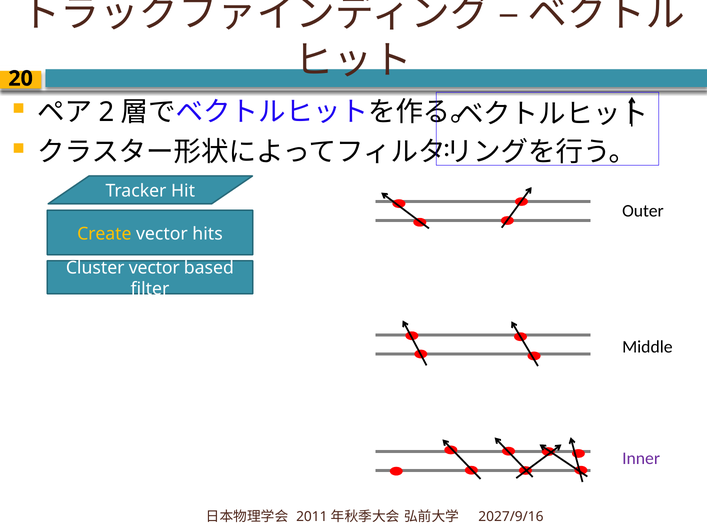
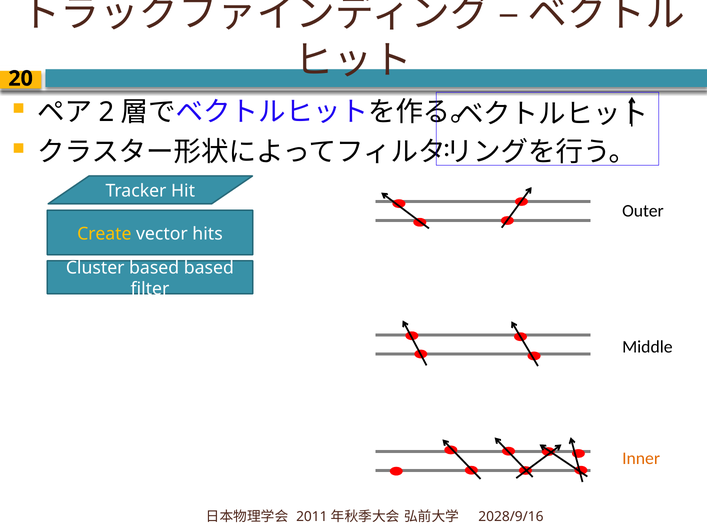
Cluster vector: vector -> based
Inner colour: purple -> orange
2027/9/16: 2027/9/16 -> 2028/9/16
